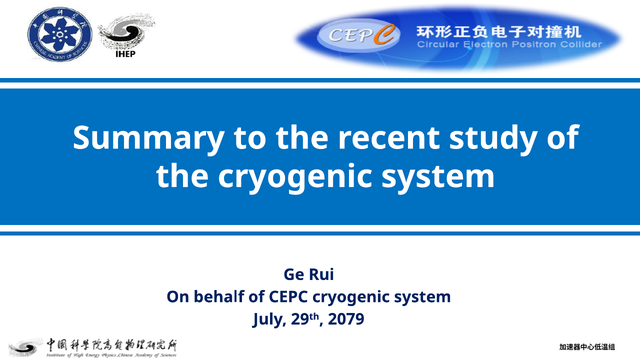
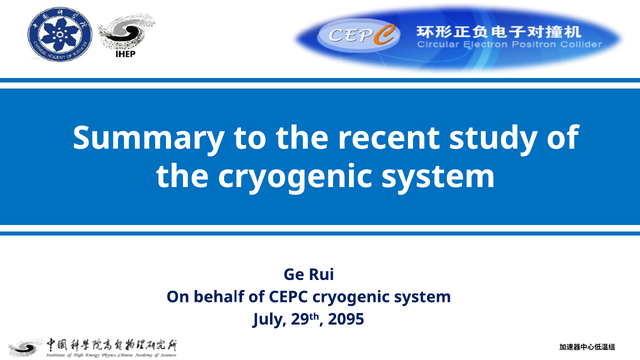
2079: 2079 -> 2095
